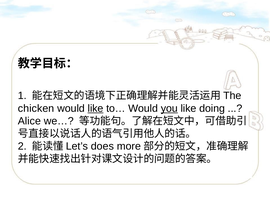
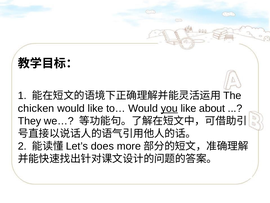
like at (96, 108) underline: present -> none
doing: doing -> about
Alice: Alice -> They
